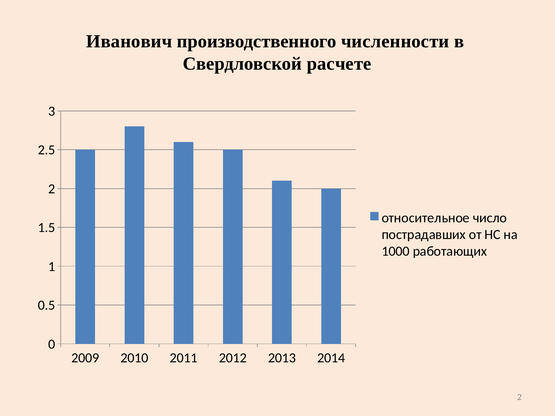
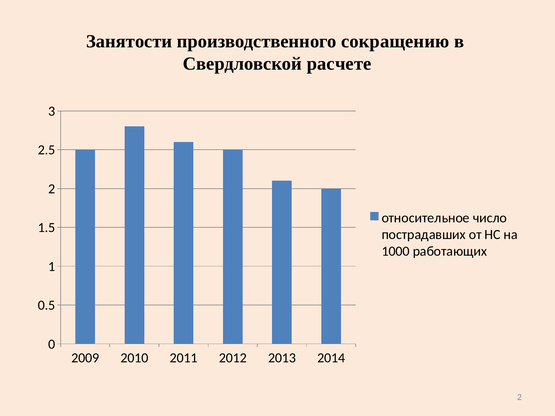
Иванович: Иванович -> Занятости
численности: численности -> сокращению
